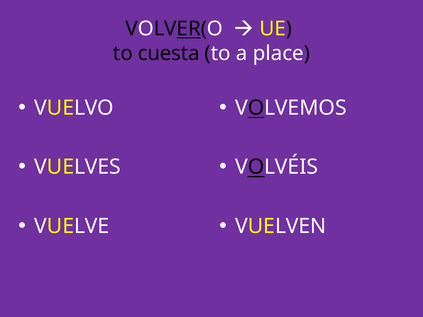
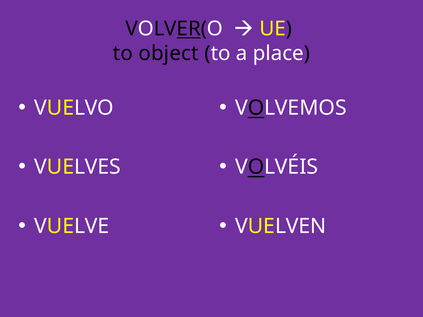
cuesta: cuesta -> object
